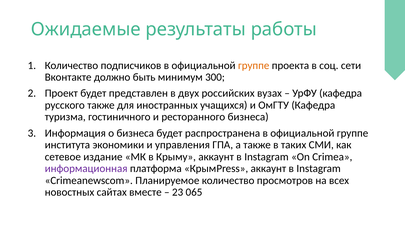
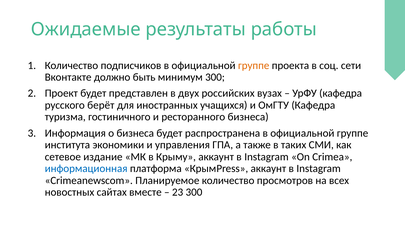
русского также: также -> берёт
информационная colour: purple -> blue
23 065: 065 -> 300
